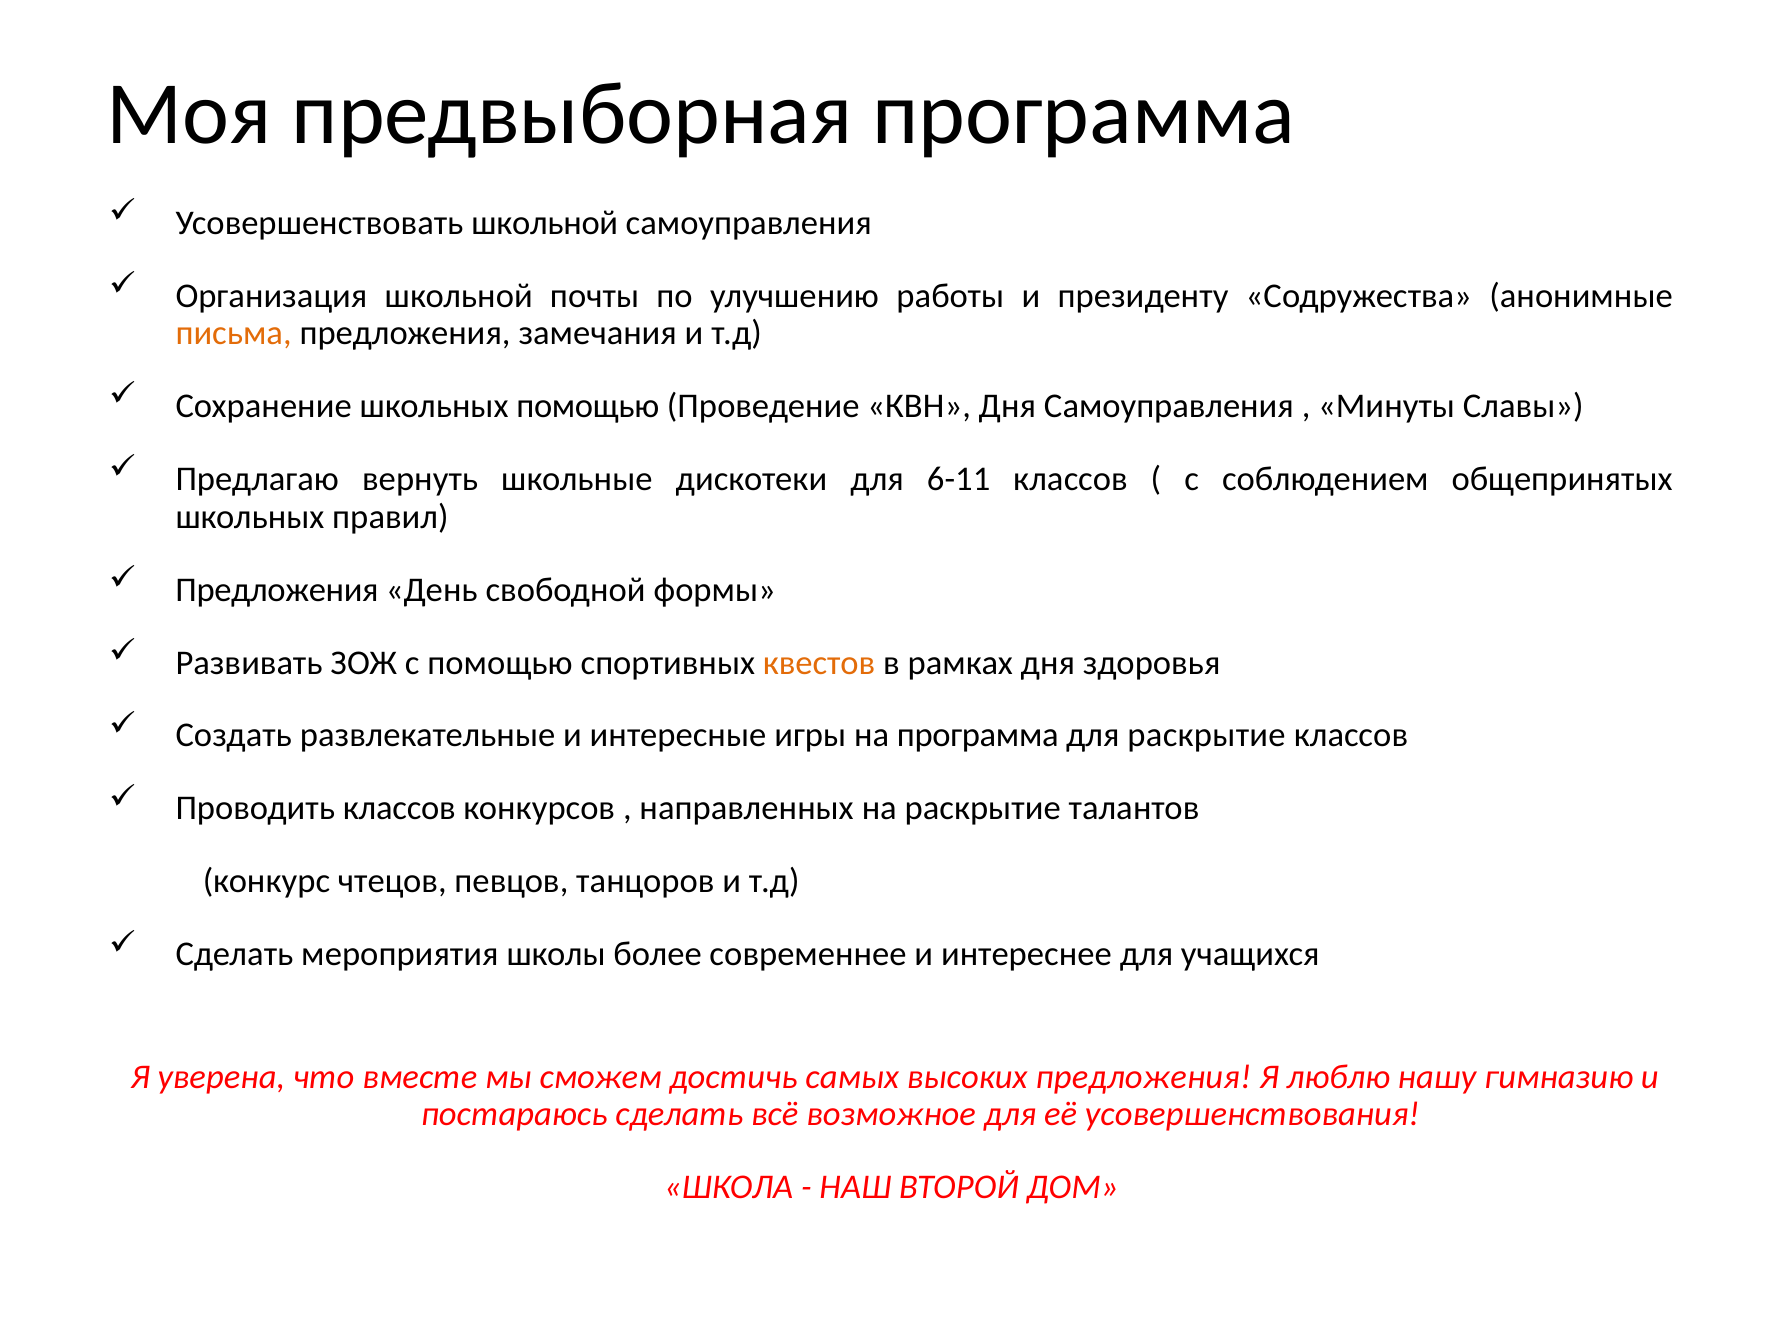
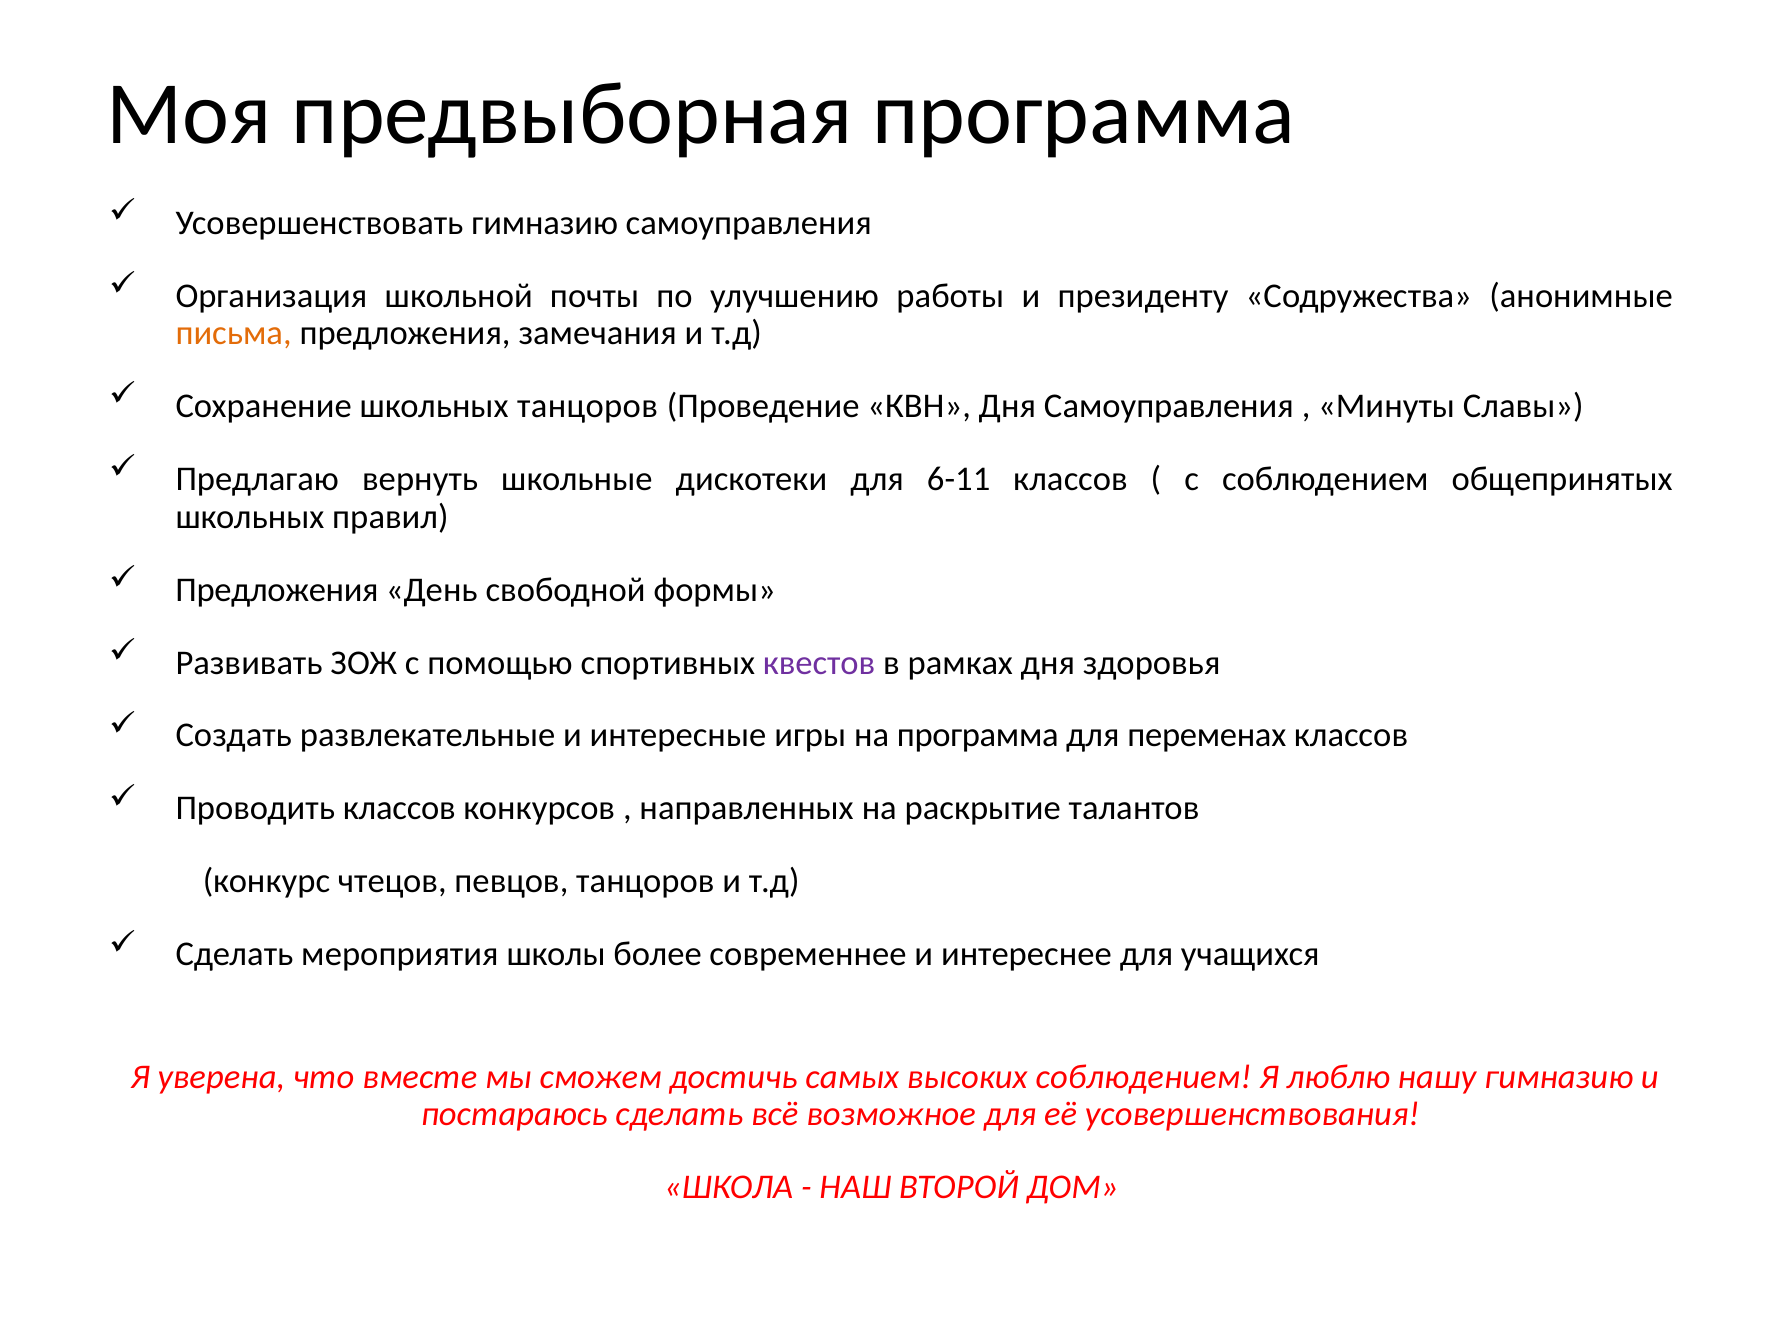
Усовершенствовать школьной: школьной -> гимназию
школьных помощью: помощью -> танцоров
квестов colour: orange -> purple
для раскрытие: раскрытие -> переменах
высоких предложения: предложения -> соблюдением
